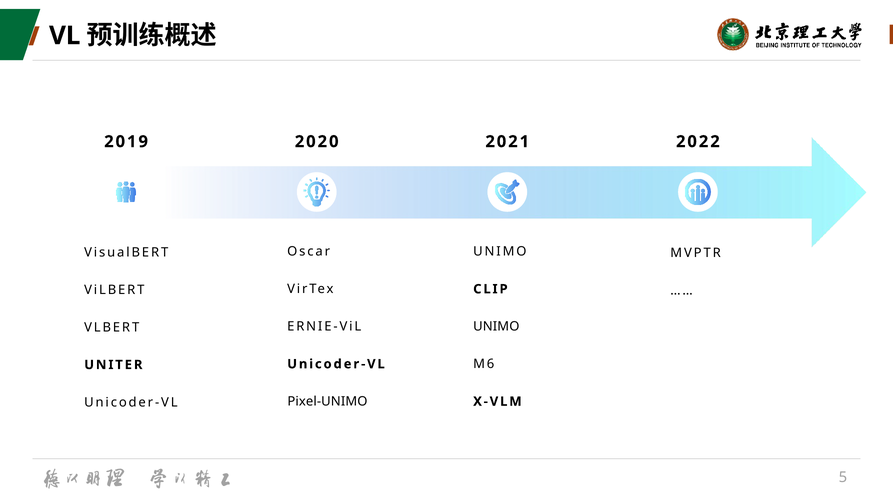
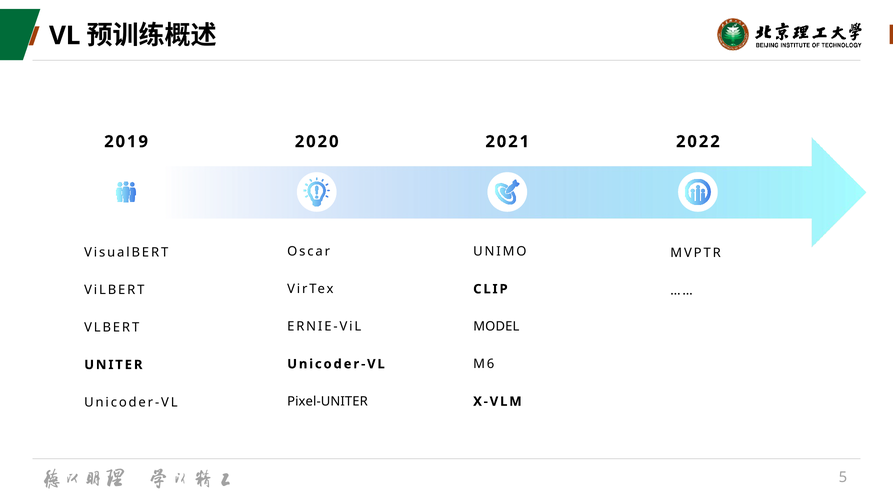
UNIMO at (496, 327): UNIMO -> MODEL
Pixel-UNIMO: Pixel-UNIMO -> Pixel-UNITER
